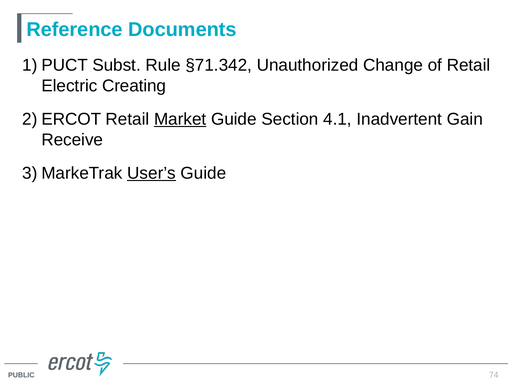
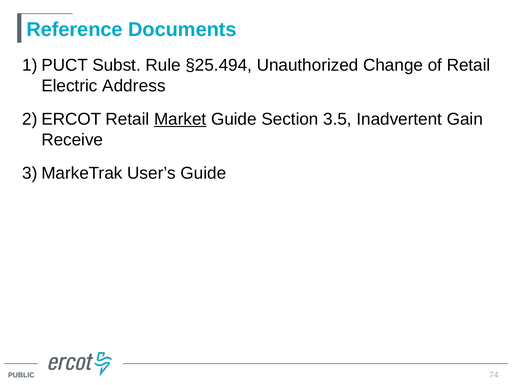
§71.342: §71.342 -> §25.494
Creating: Creating -> Address
4.1: 4.1 -> 3.5
User’s underline: present -> none
